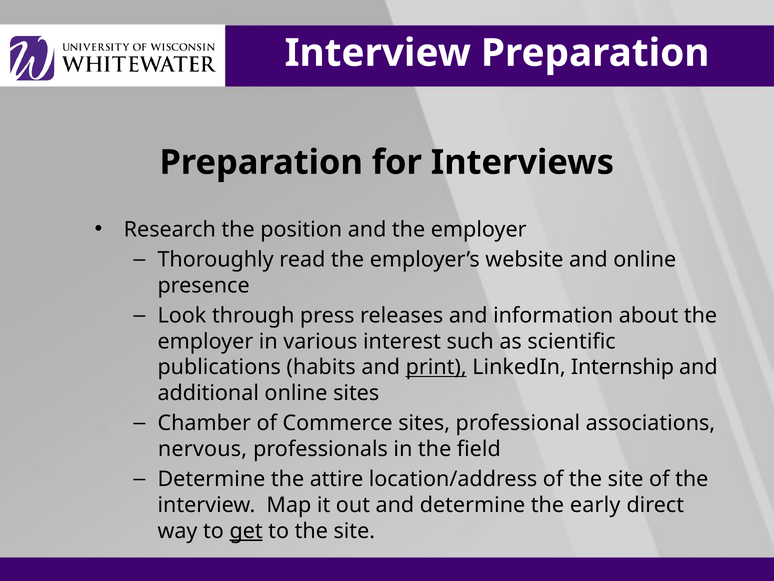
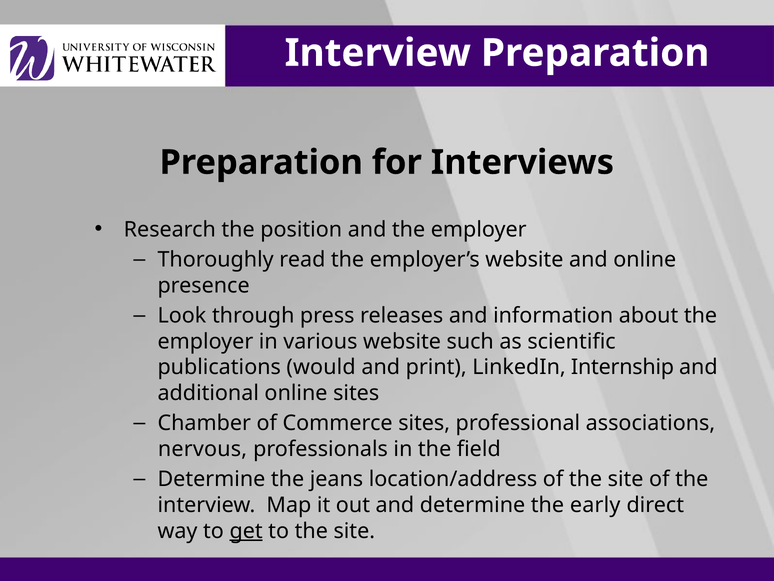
various interest: interest -> website
habits: habits -> would
print underline: present -> none
attire: attire -> jeans
